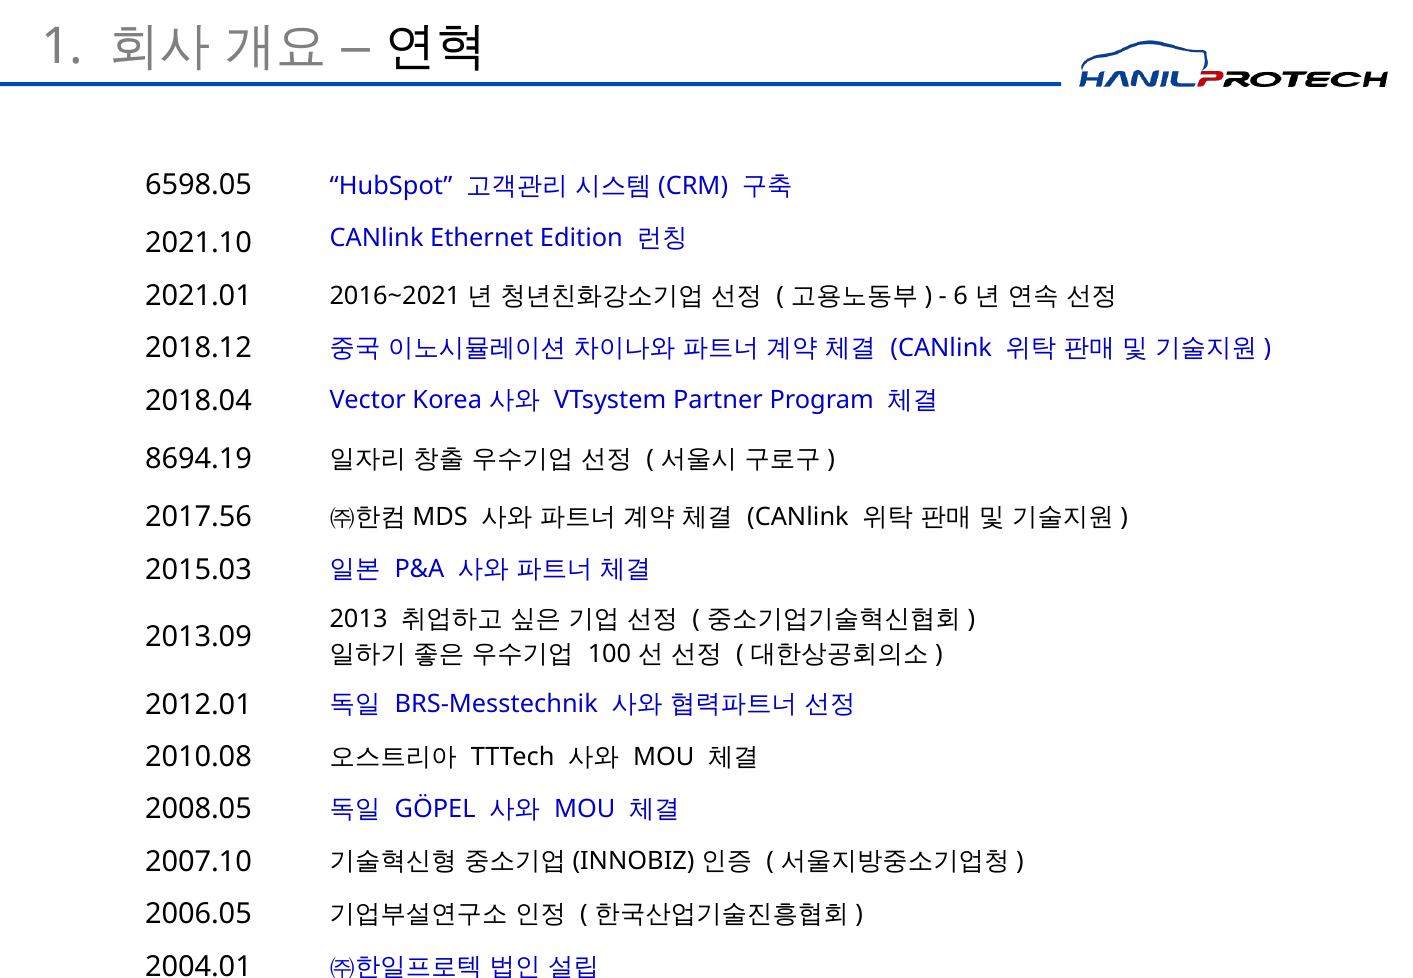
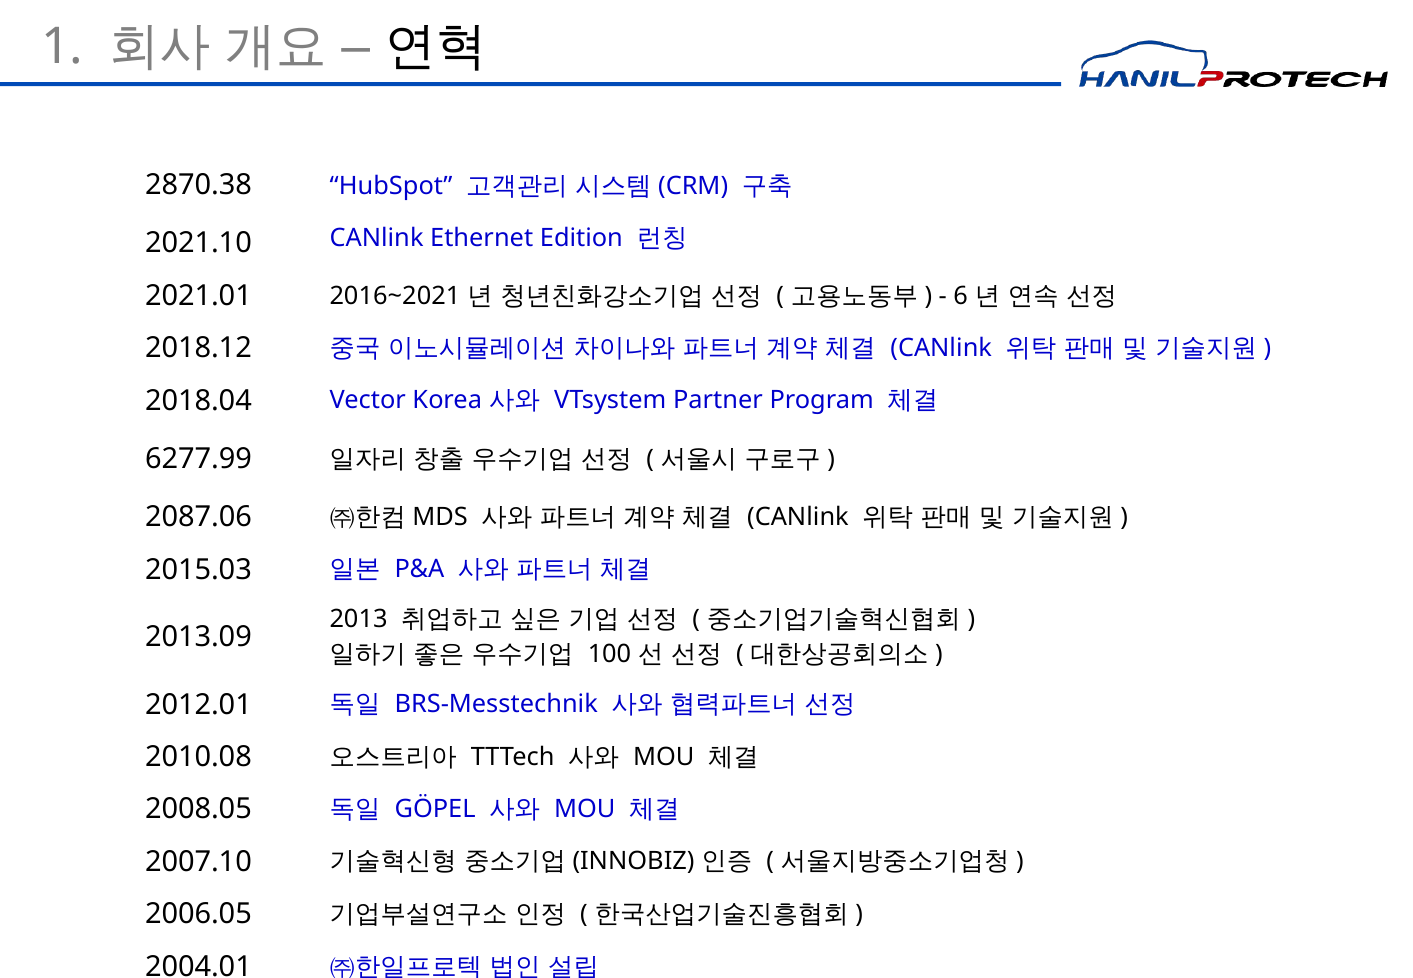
6598.05: 6598.05 -> 2870.38
8694.19: 8694.19 -> 6277.99
2017.56: 2017.56 -> 2087.06
